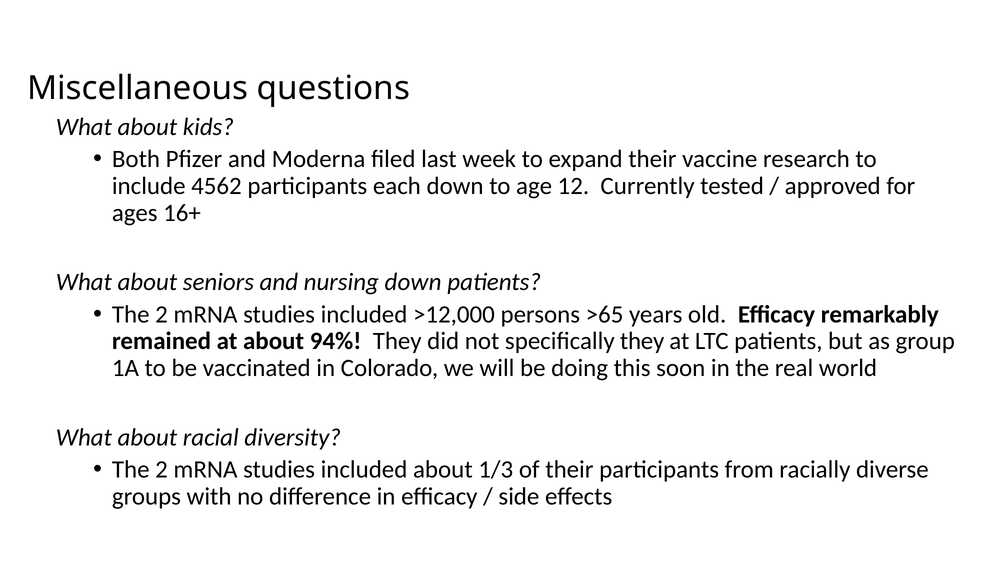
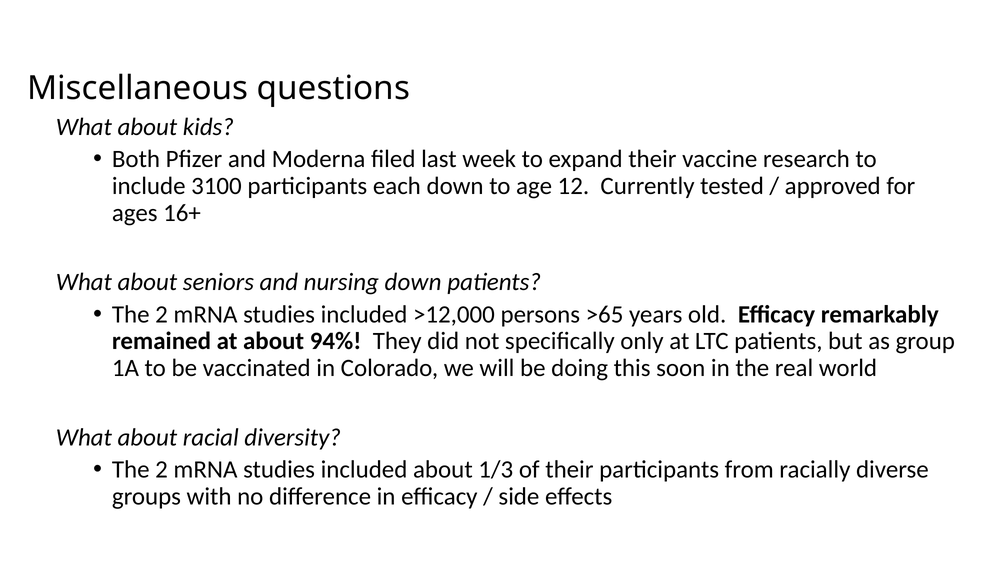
4562: 4562 -> 3100
specifically they: they -> only
